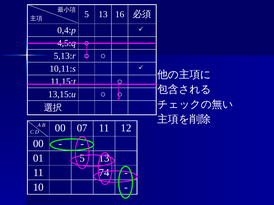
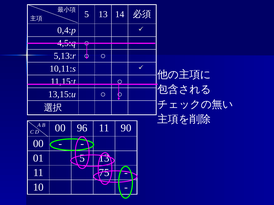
16: 16 -> 14
07: 07 -> 96
12: 12 -> 90
74: 74 -> 75
